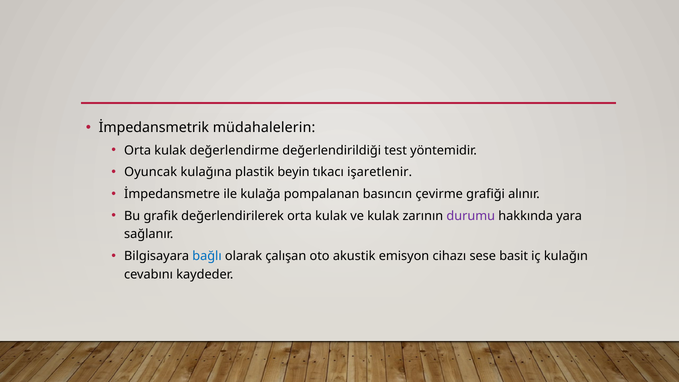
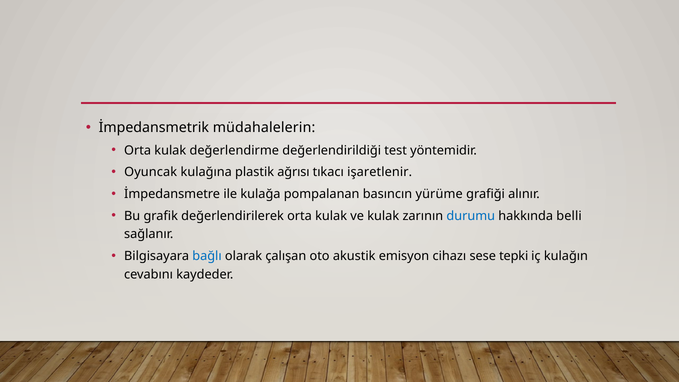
beyin: beyin -> ağrısı
çevirme: çevirme -> yürüme
durumu colour: purple -> blue
yara: yara -> belli
basit: basit -> tepki
